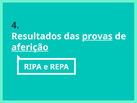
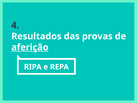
provas underline: present -> none
